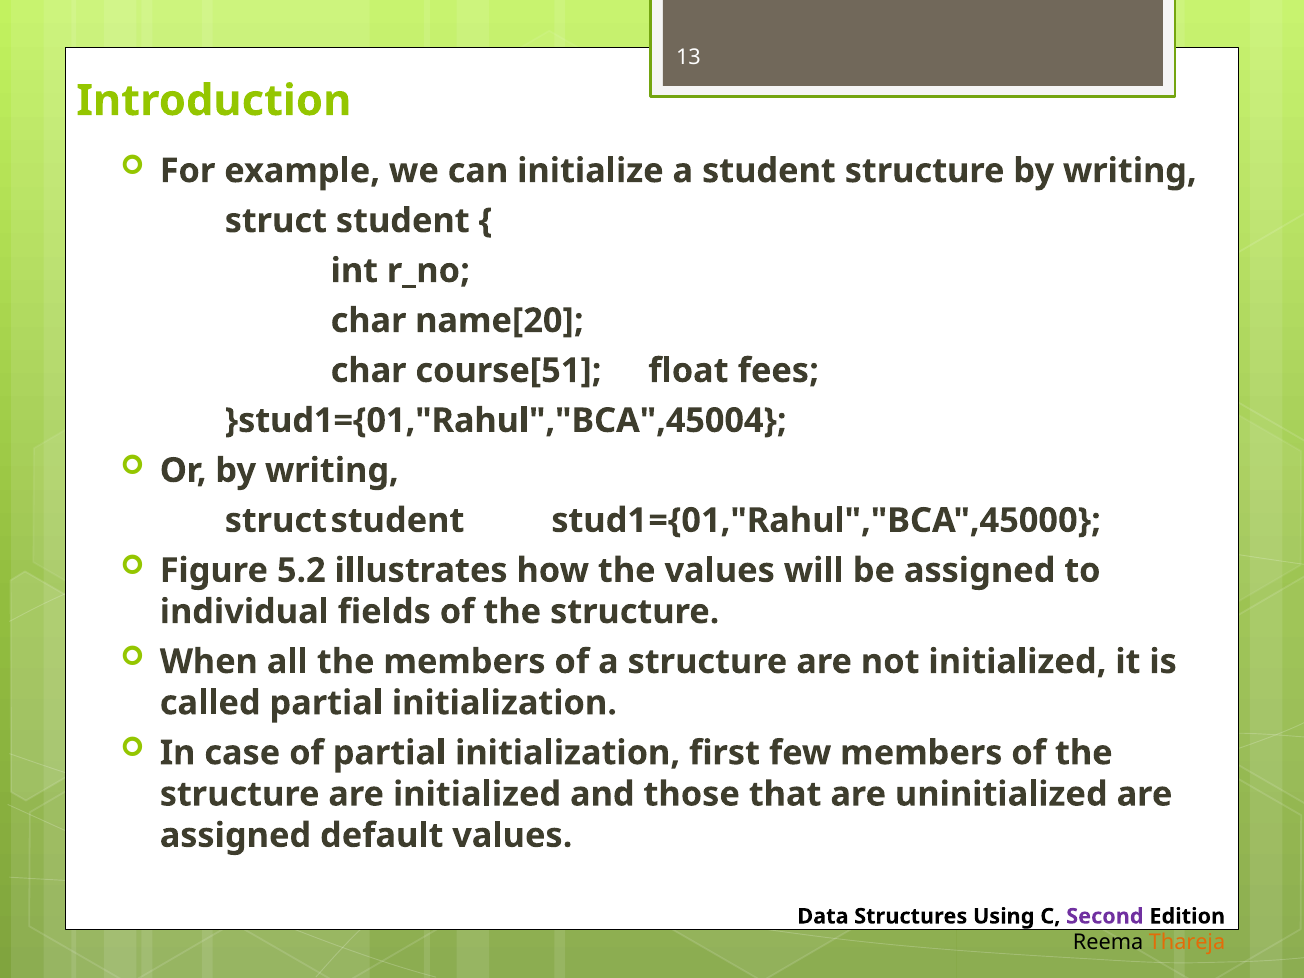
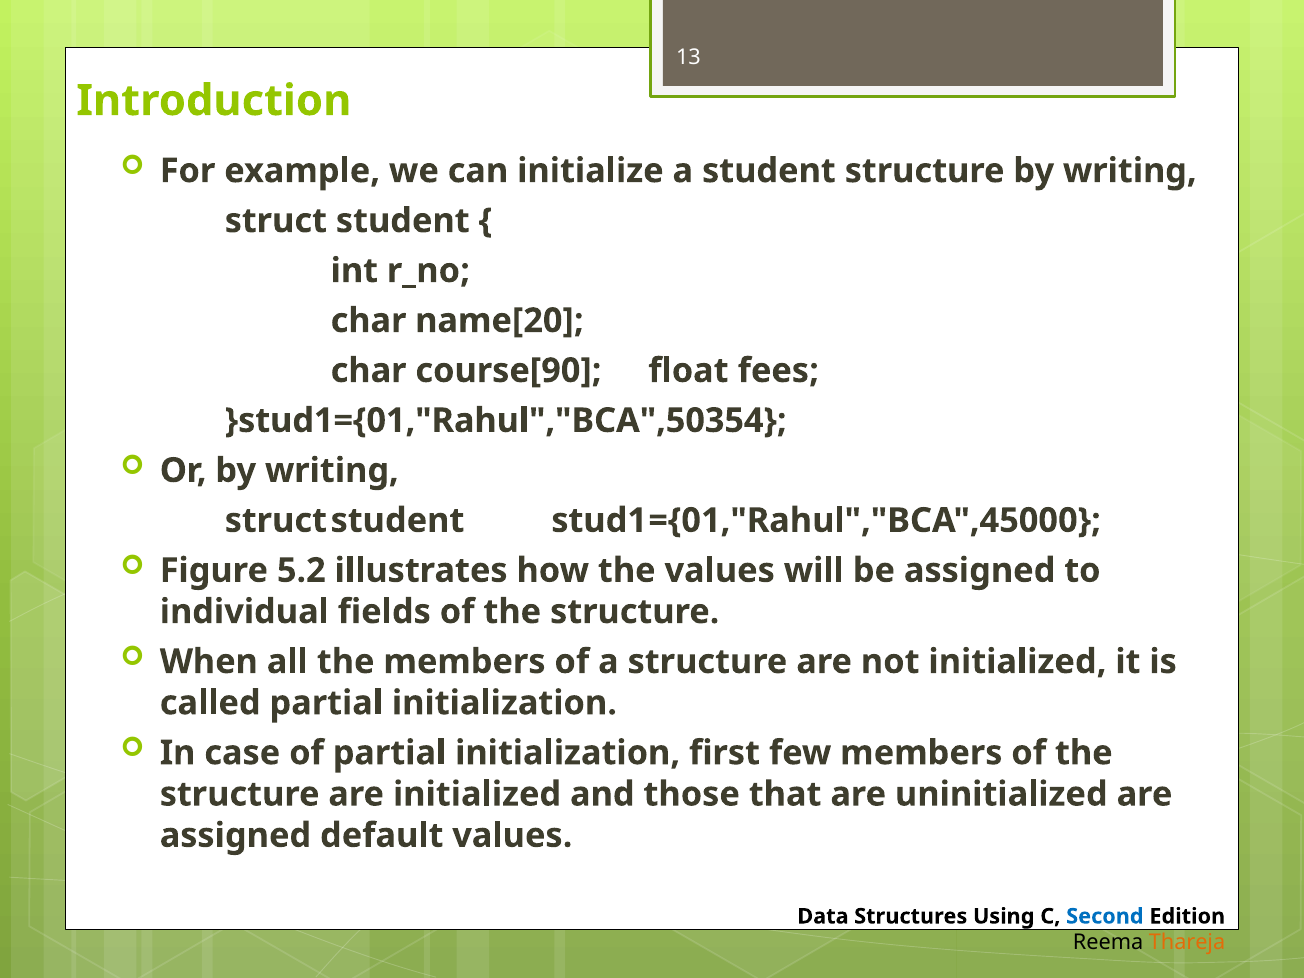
course[51: course[51 -> course[90
}stud1={01,"Rahul","BCA",45004: }stud1={01,"Rahul","BCA",45004 -> }stud1={01,"Rahul","BCA",50354
Second colour: purple -> blue
